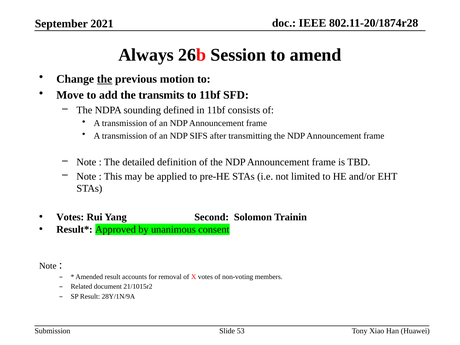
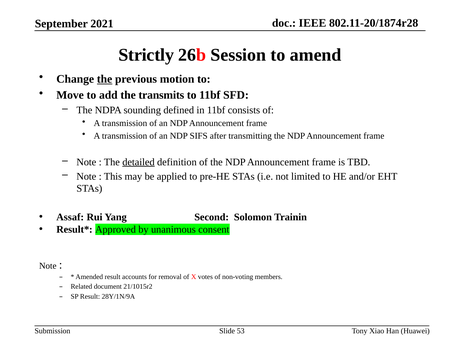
Always: Always -> Strictly
detailed underline: none -> present
Votes at (70, 217): Votes -> Assaf
